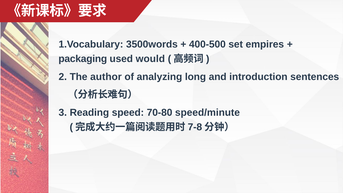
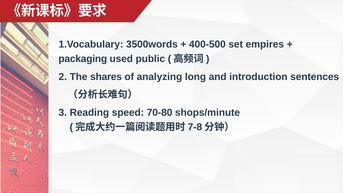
would: would -> public
author: author -> shares
speed/minute: speed/minute -> shops/minute
